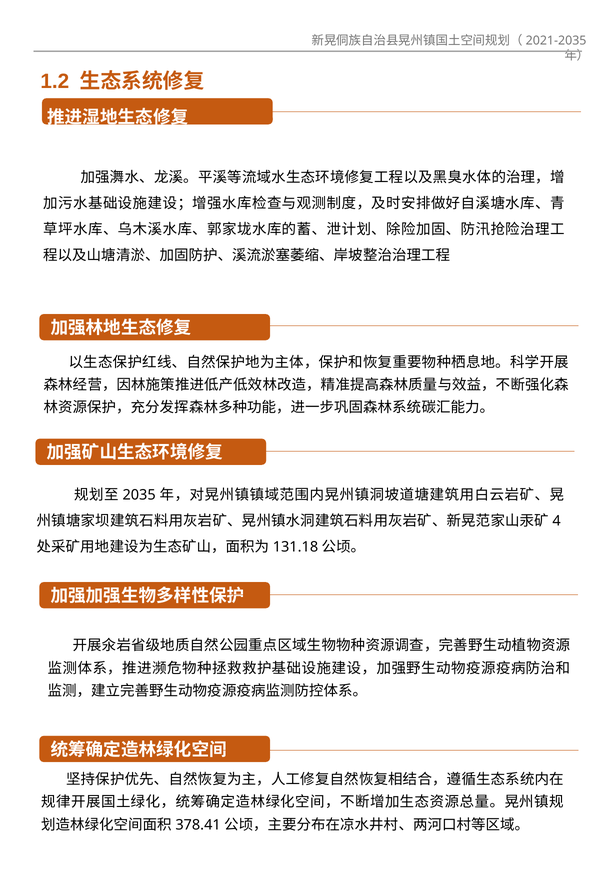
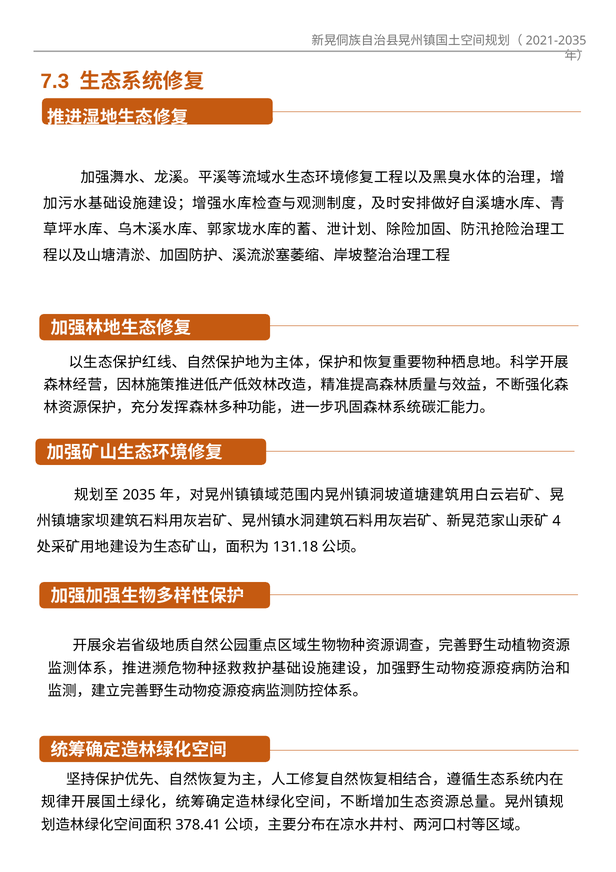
1.2: 1.2 -> 7.3
